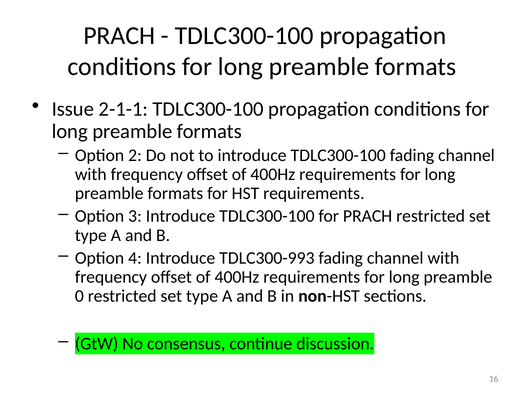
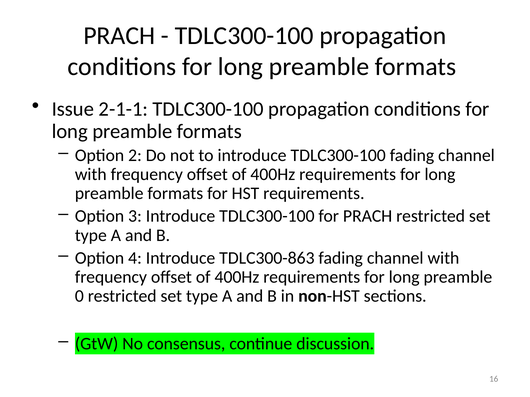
TDLC300-993: TDLC300-993 -> TDLC300-863
